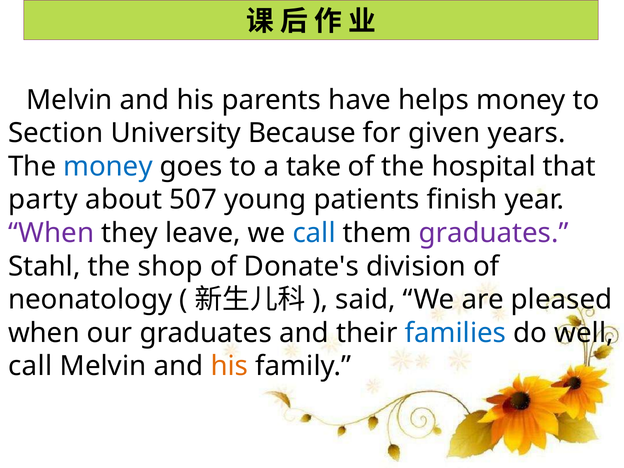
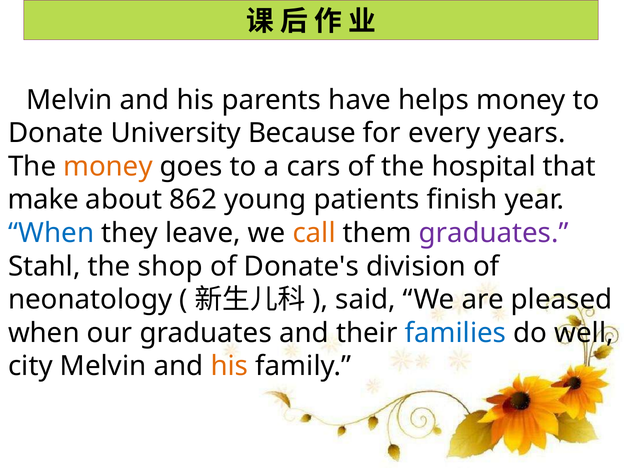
Section: Section -> Donate
given: given -> every
money at (108, 167) colour: blue -> orange
take: take -> cars
party: party -> make
507: 507 -> 862
When at (51, 233) colour: purple -> blue
call at (314, 233) colour: blue -> orange
call at (30, 366): call -> city
